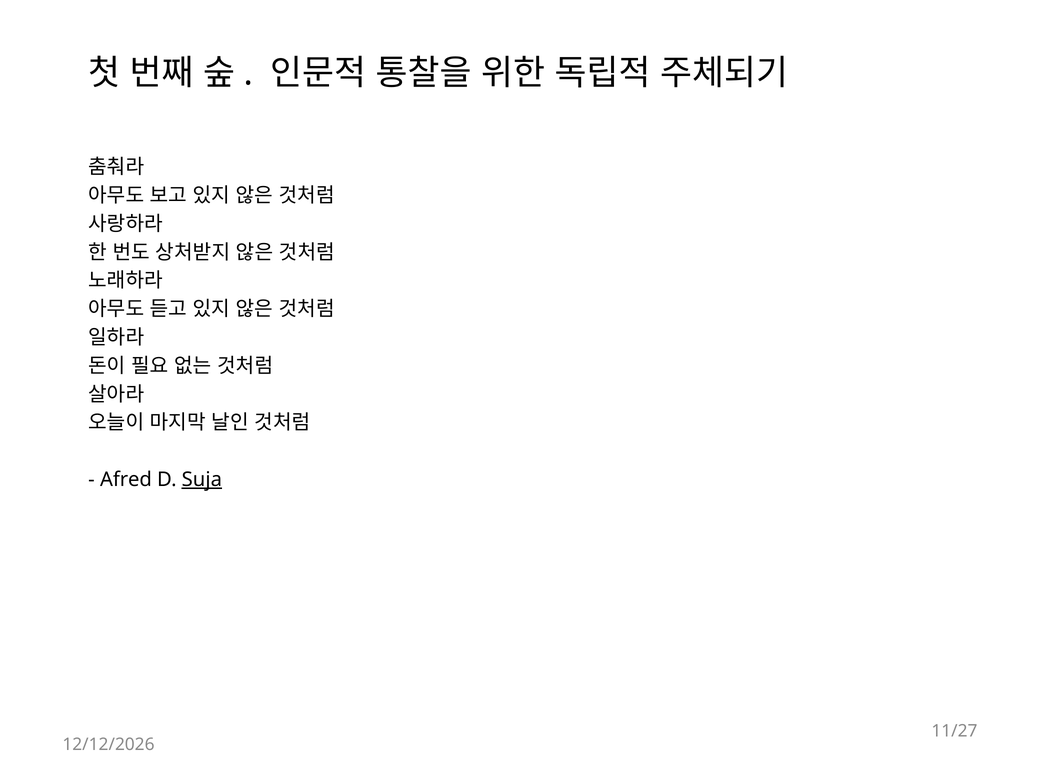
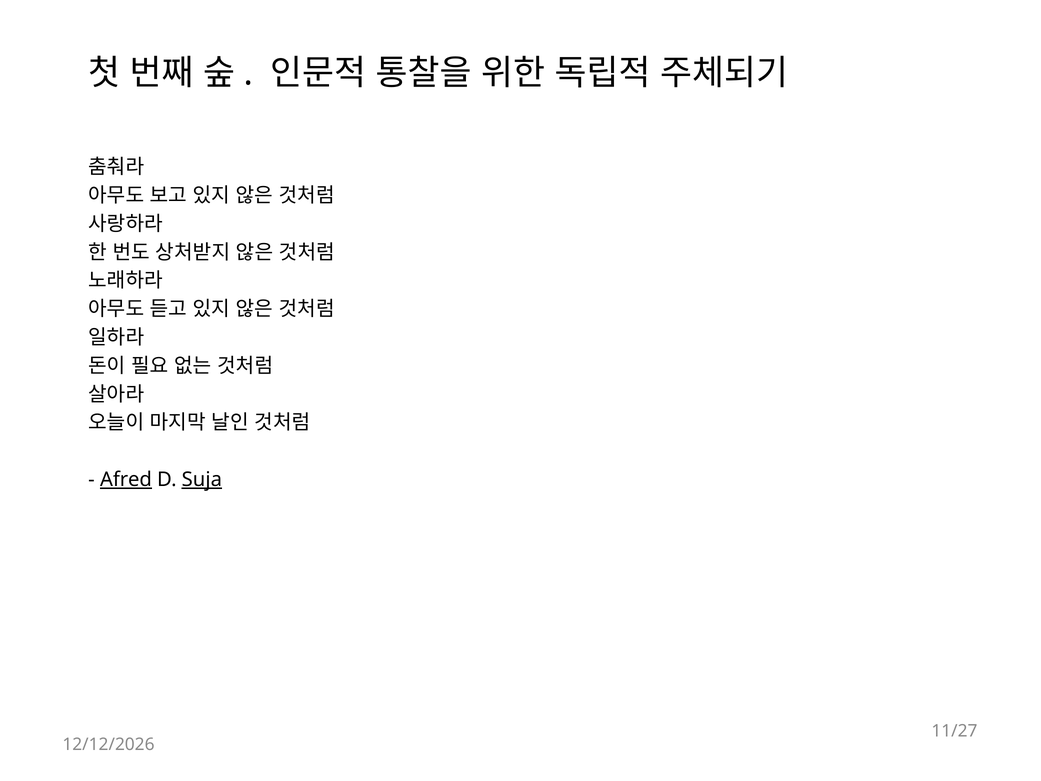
Afred underline: none -> present
